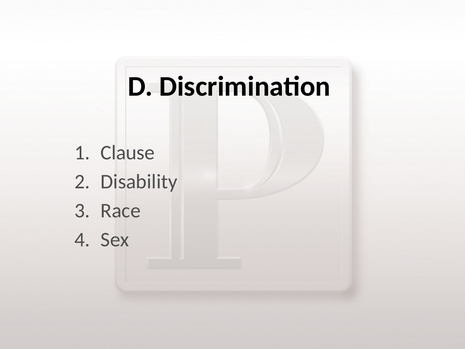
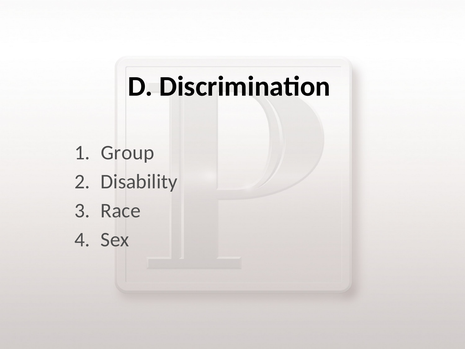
Clause: Clause -> Group
